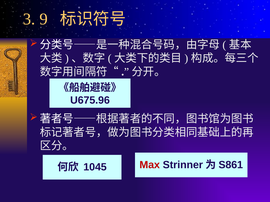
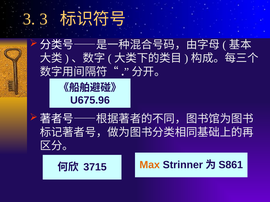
3 9: 9 -> 3
Max colour: red -> orange
1045: 1045 -> 3715
